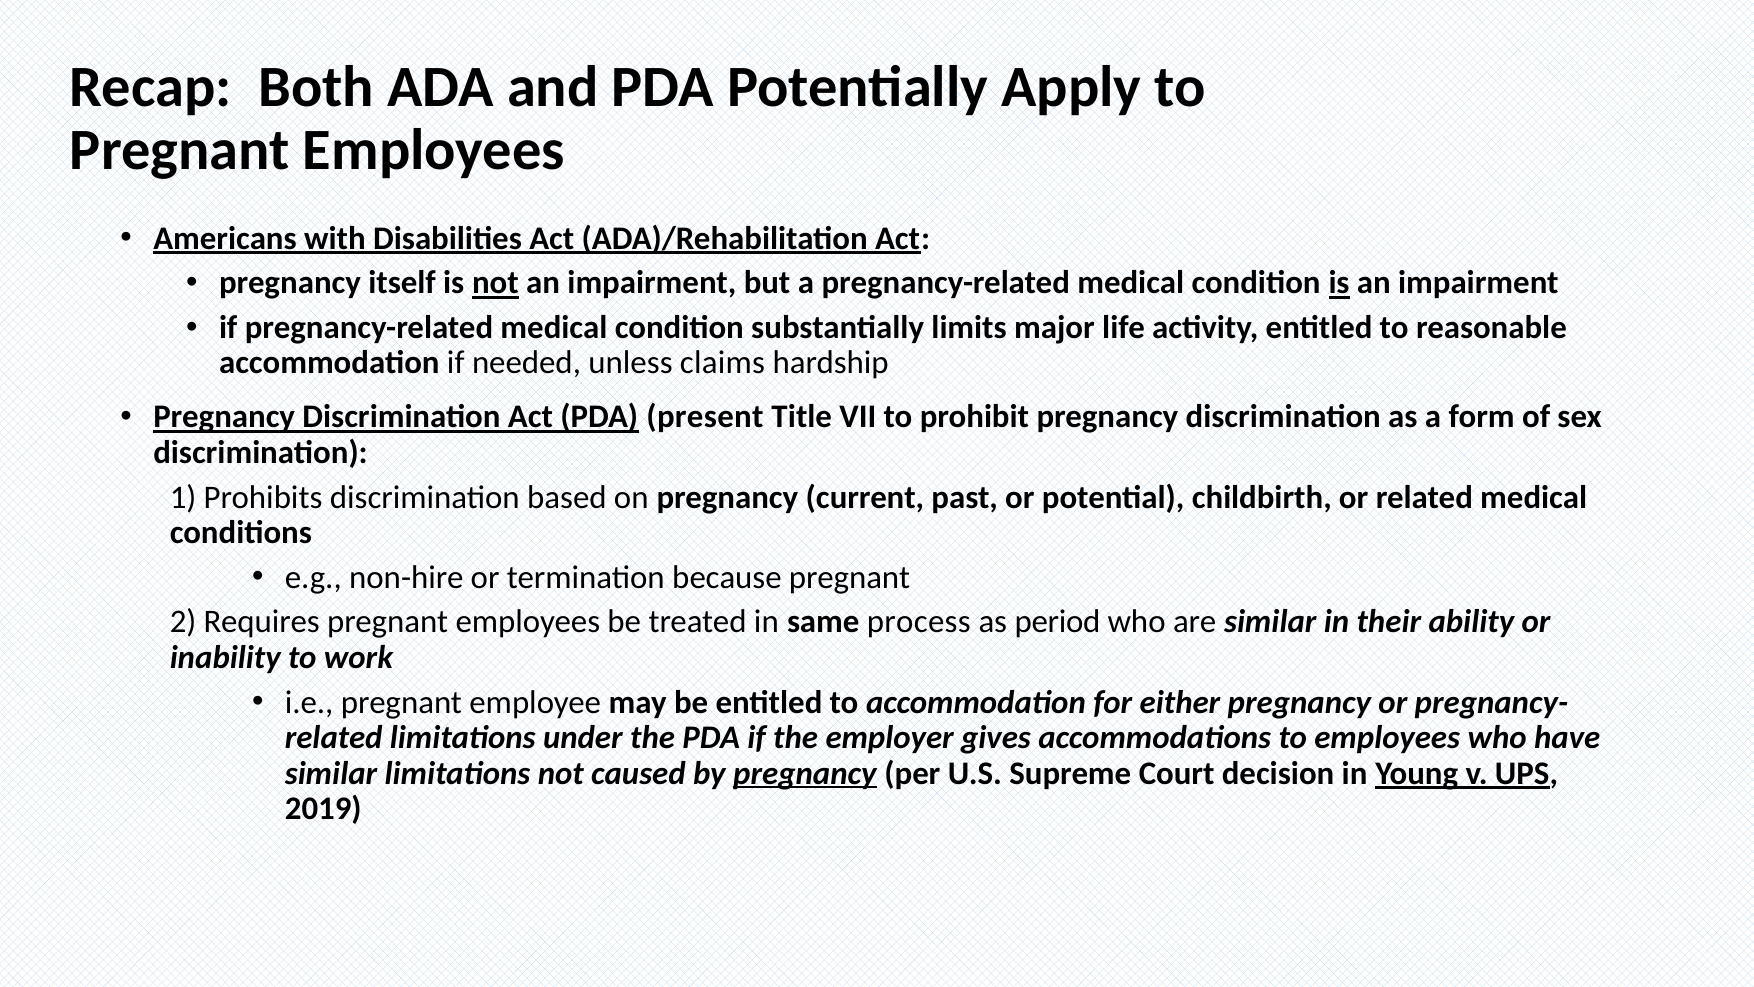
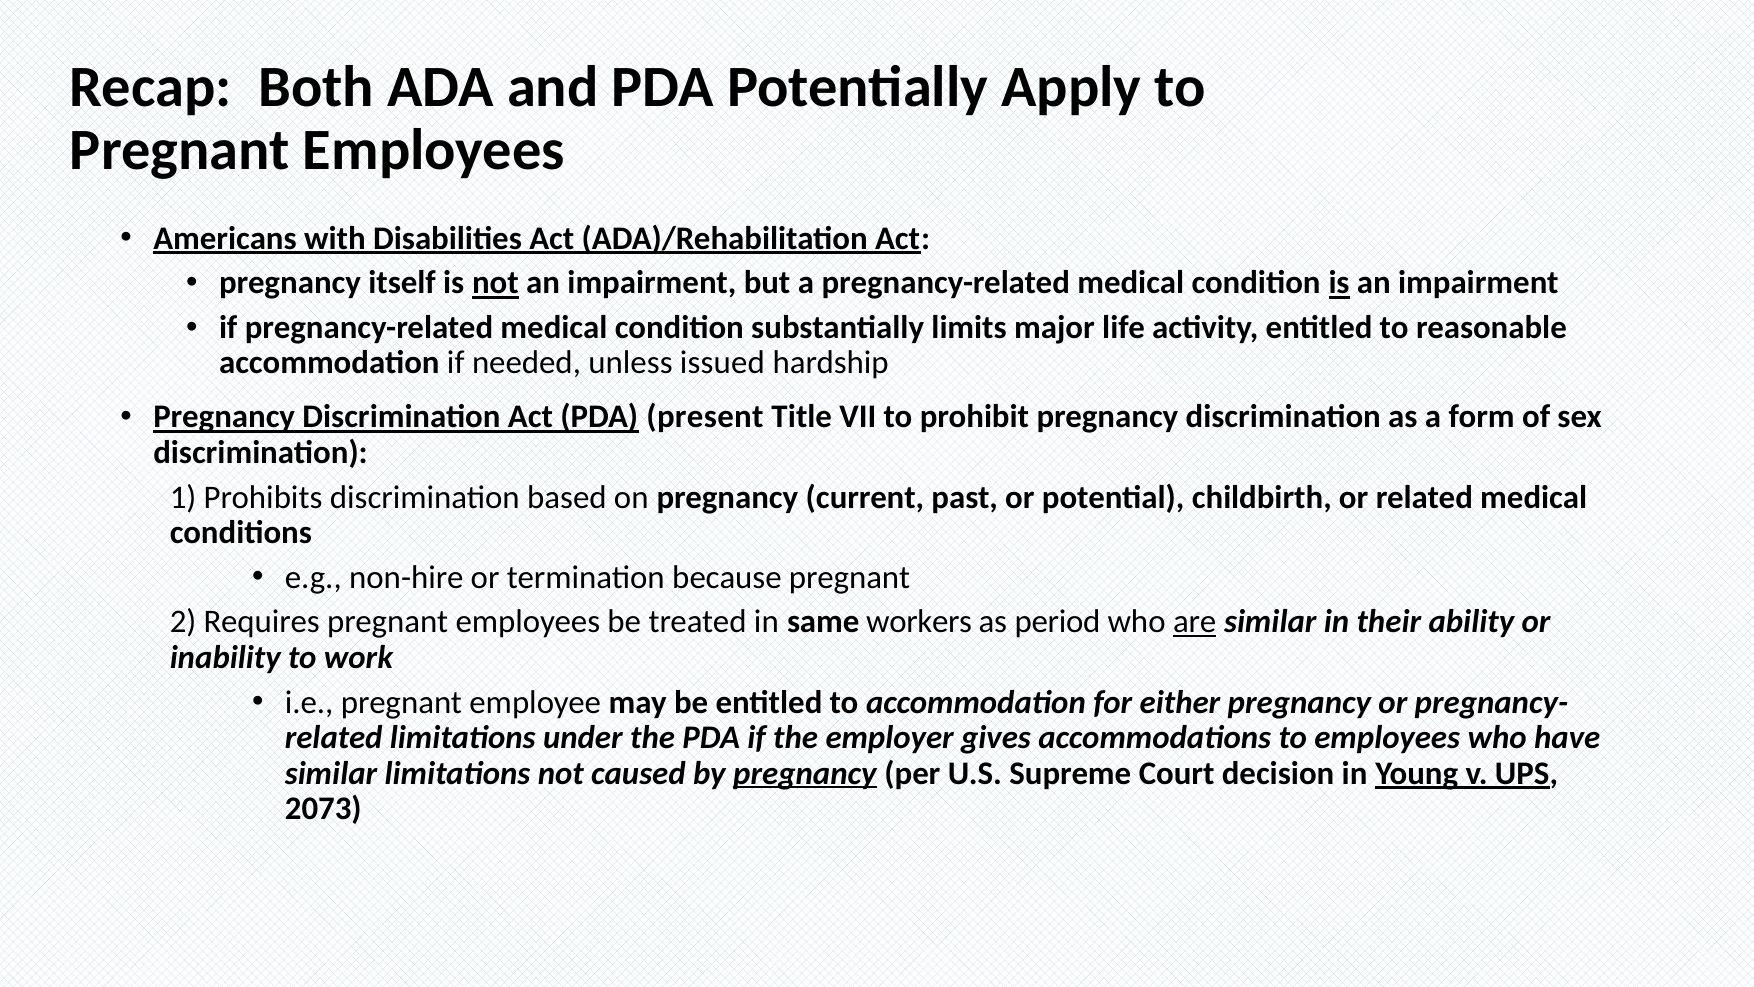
claims: claims -> issued
process: process -> workers
are underline: none -> present
2019: 2019 -> 2073
